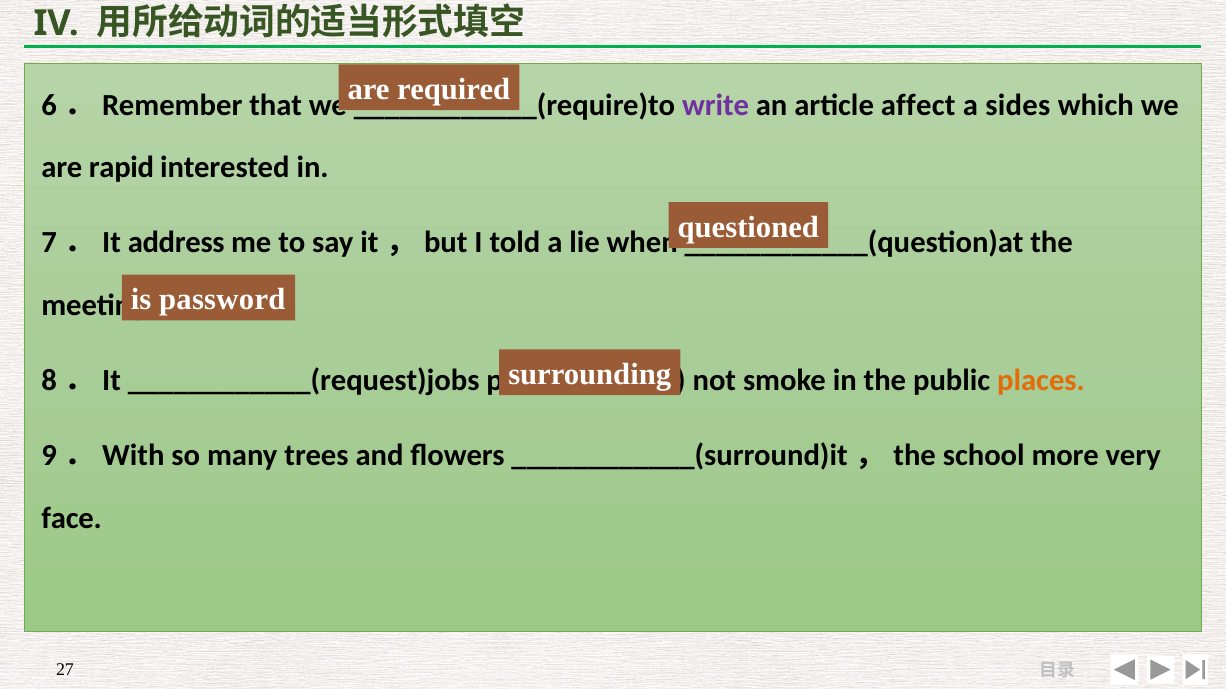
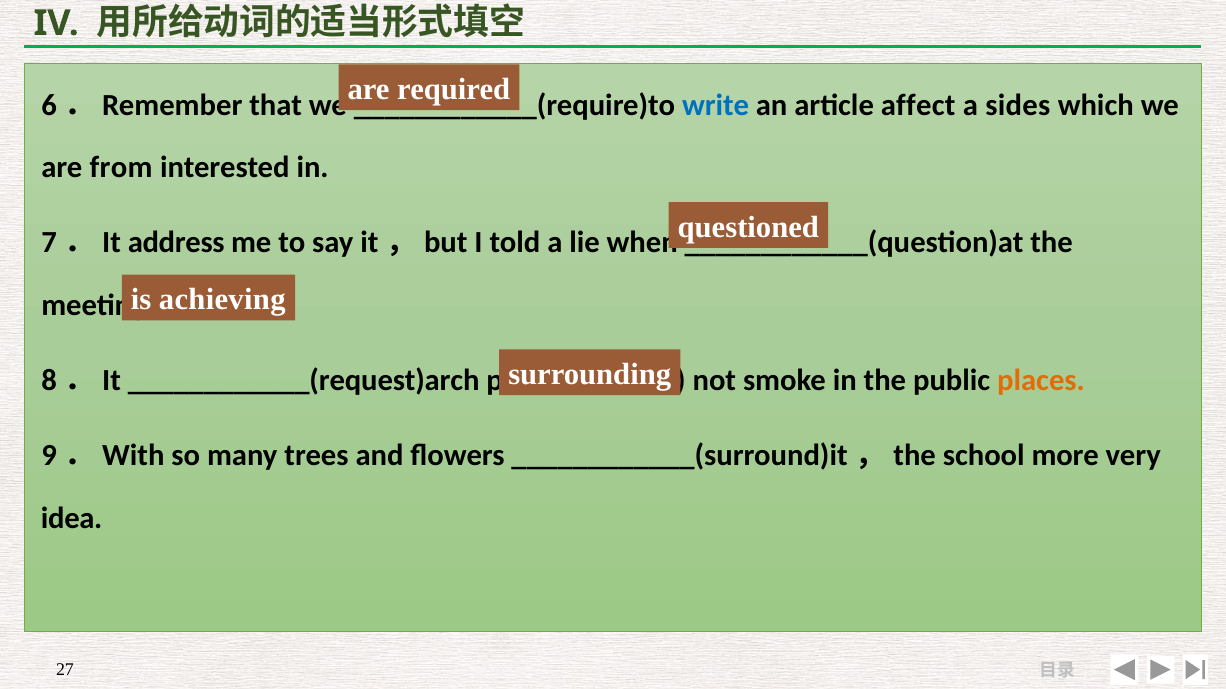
write colour: purple -> blue
rapid: rapid -> from
password: password -> achieving
____________(request)jobs: ____________(request)jobs -> ____________(request)arch
face: face -> idea
